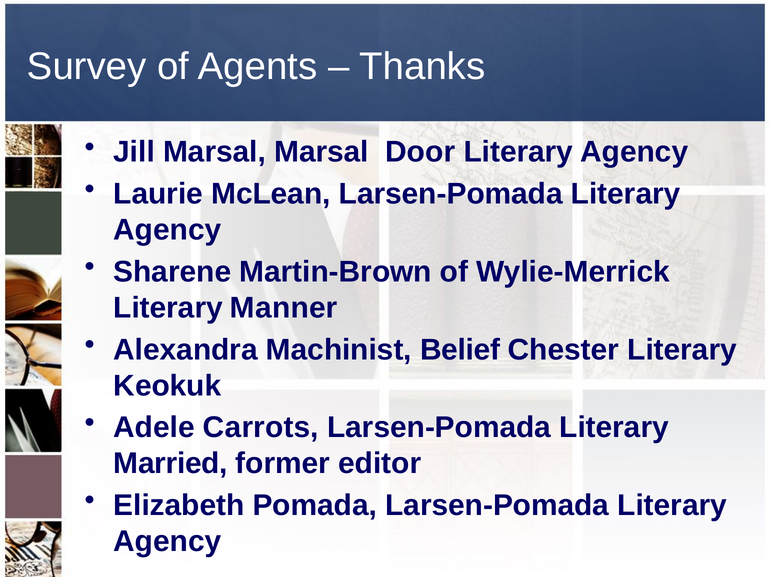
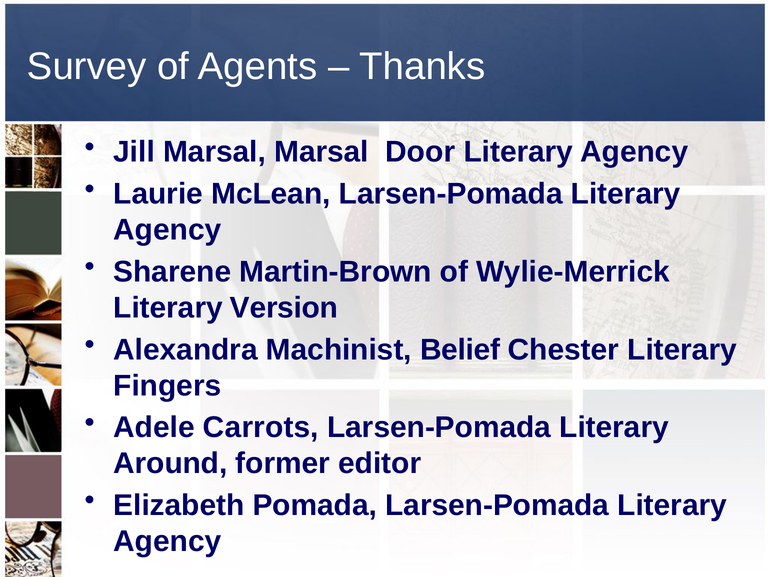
Manner: Manner -> Version
Keokuk: Keokuk -> Fingers
Married: Married -> Around
